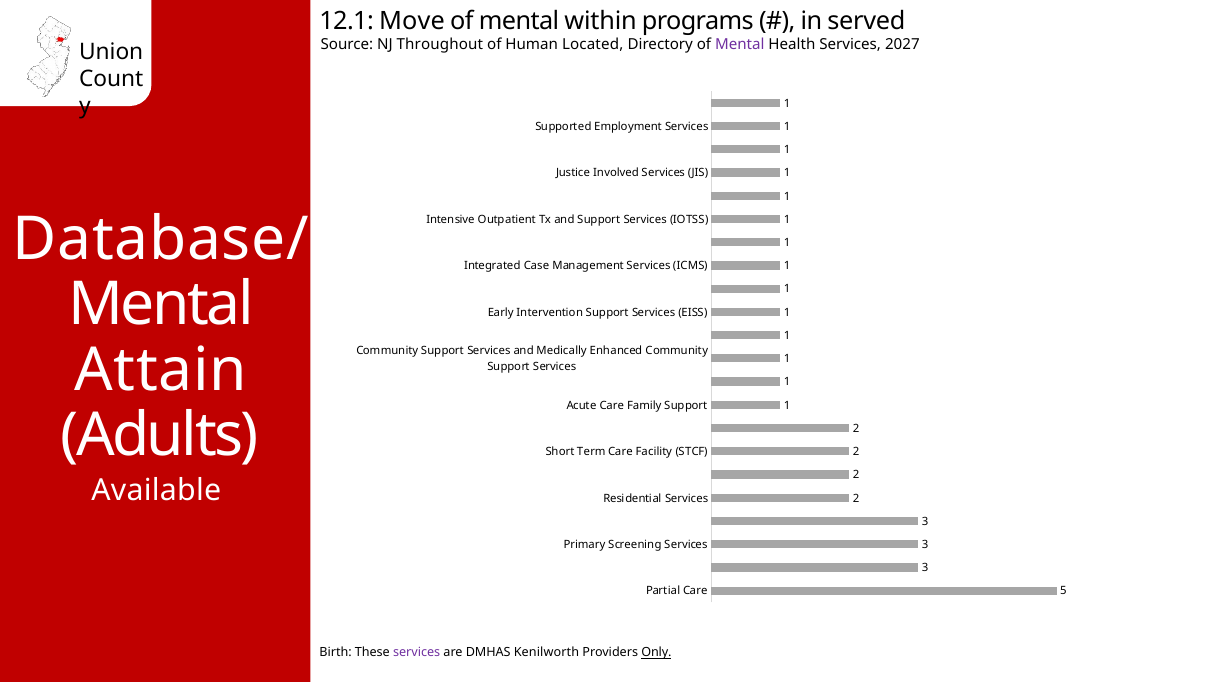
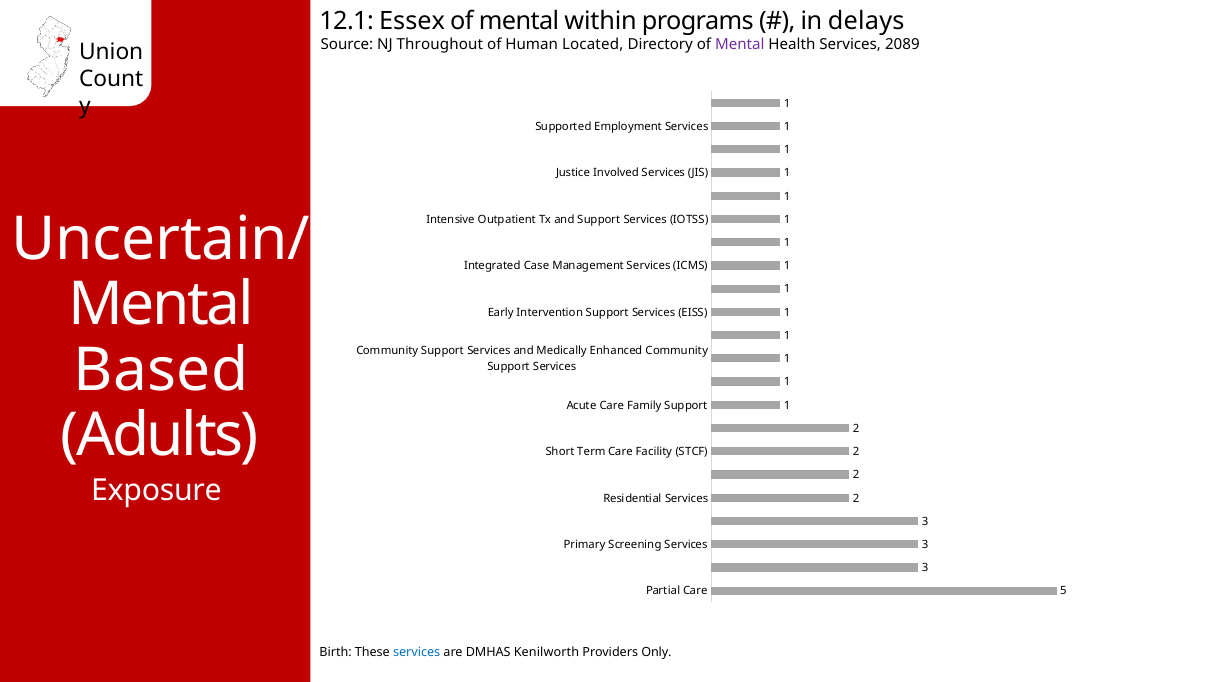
Move: Move -> Essex
served: served -> delays
2027: 2027 -> 2089
Database/: Database/ -> Uncertain/
Attain: Attain -> Based
Available: Available -> Exposure
services at (417, 652) colour: purple -> blue
Only underline: present -> none
